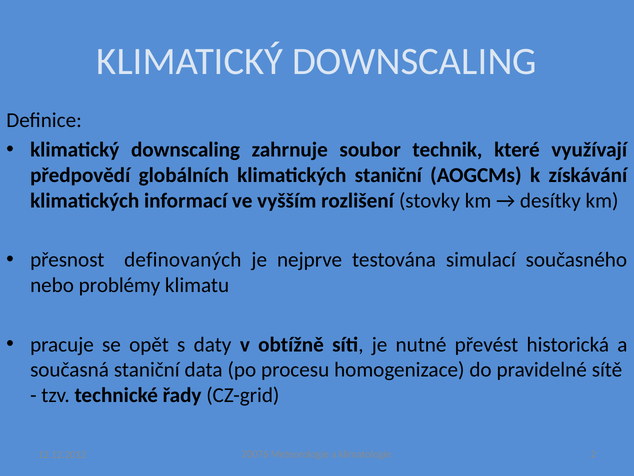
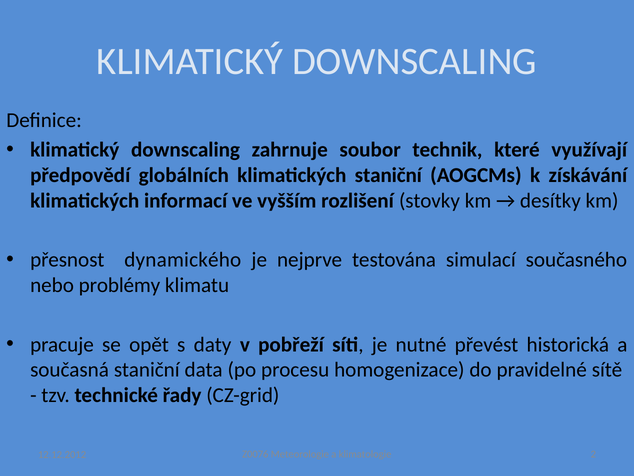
definovaných: definovaných -> dynamického
obtížně: obtížně -> pobřeží
